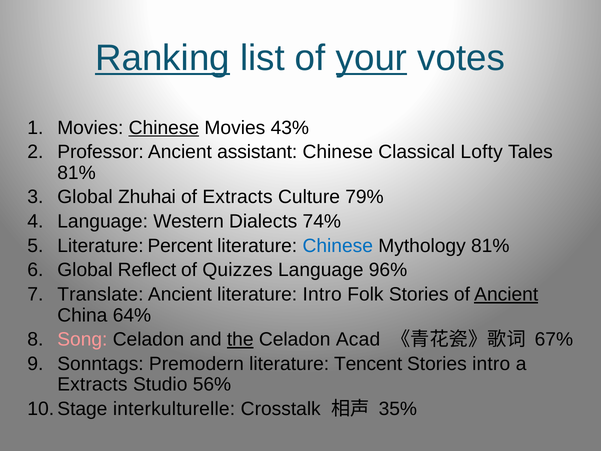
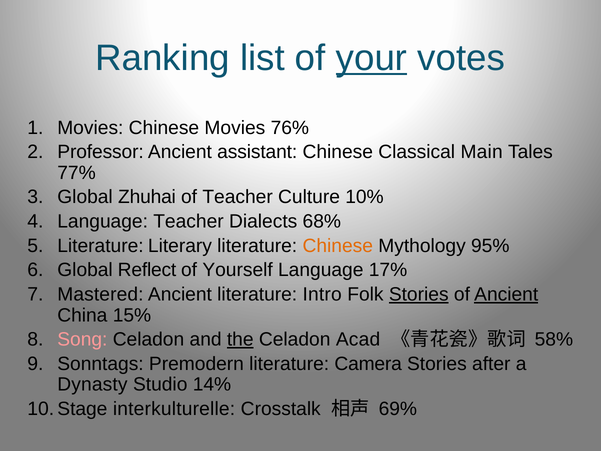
Ranking underline: present -> none
Chinese at (164, 128) underline: present -> none
43%: 43% -> 76%
Lofty: Lofty -> Main
81% at (77, 173): 81% -> 77%
of Extracts: Extracts -> Teacher
79%: 79% -> 10%
Language Western: Western -> Teacher
74%: 74% -> 68%
Percent: Percent -> Literary
Chinese at (338, 246) colour: blue -> orange
Mythology 81%: 81% -> 95%
Quizzes: Quizzes -> Yourself
96%: 96% -> 17%
Translate: Translate -> Mastered
Stories at (419, 294) underline: none -> present
64%: 64% -> 15%
67%: 67% -> 58%
Tencent: Tencent -> Camera
Stories intro: intro -> after
Extracts at (92, 384): Extracts -> Dynasty
56%: 56% -> 14%
35%: 35% -> 69%
